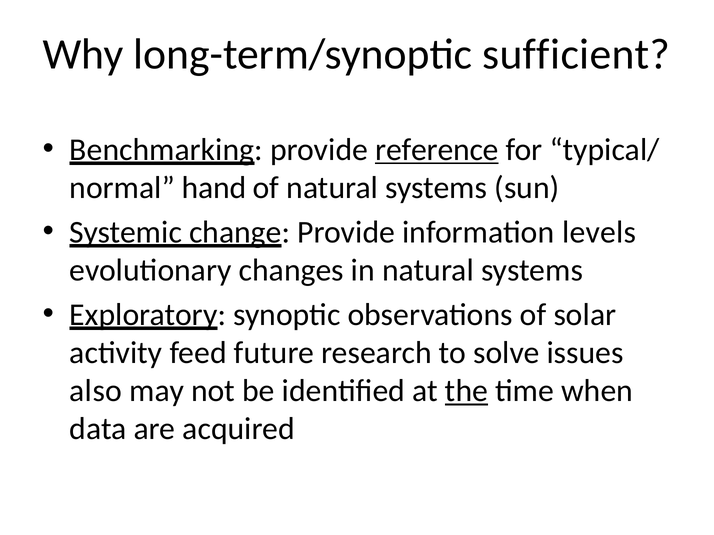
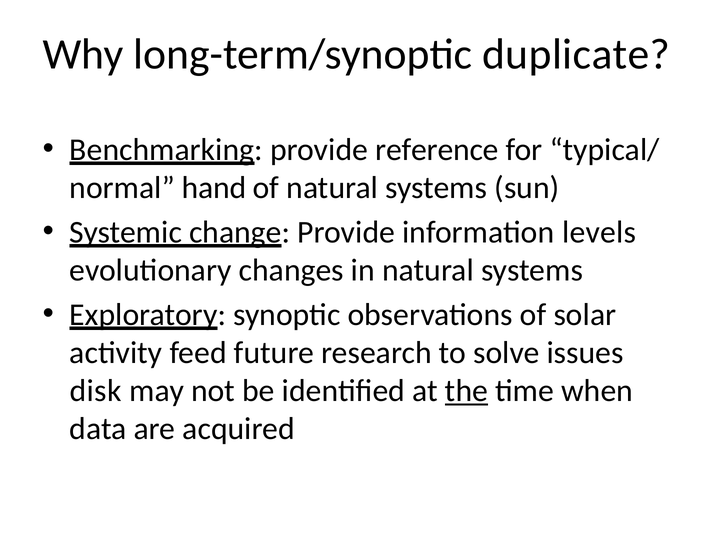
sufficient: sufficient -> duplicate
reference underline: present -> none
also: also -> disk
